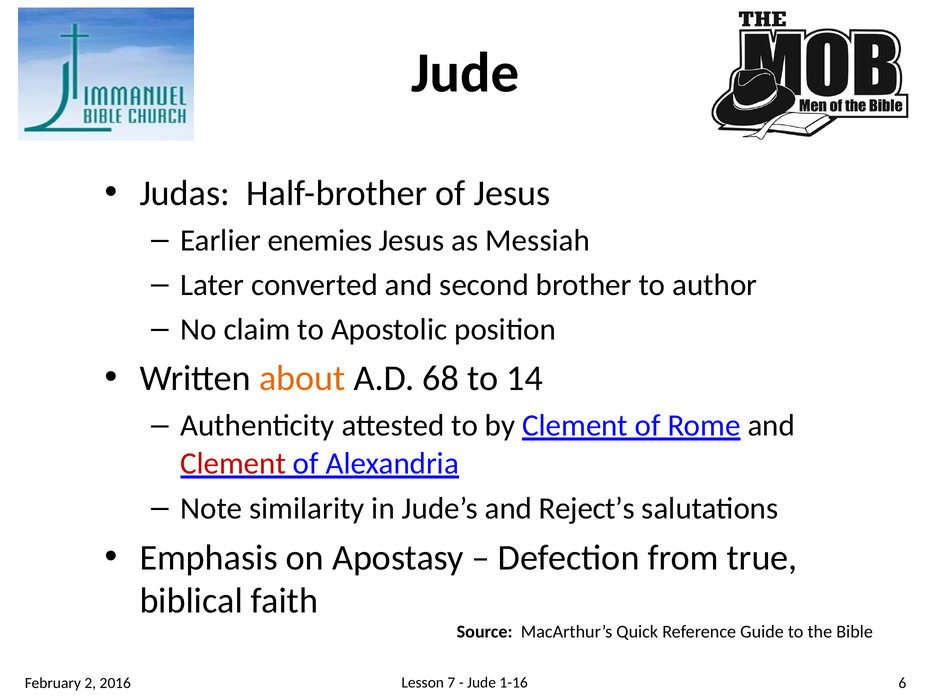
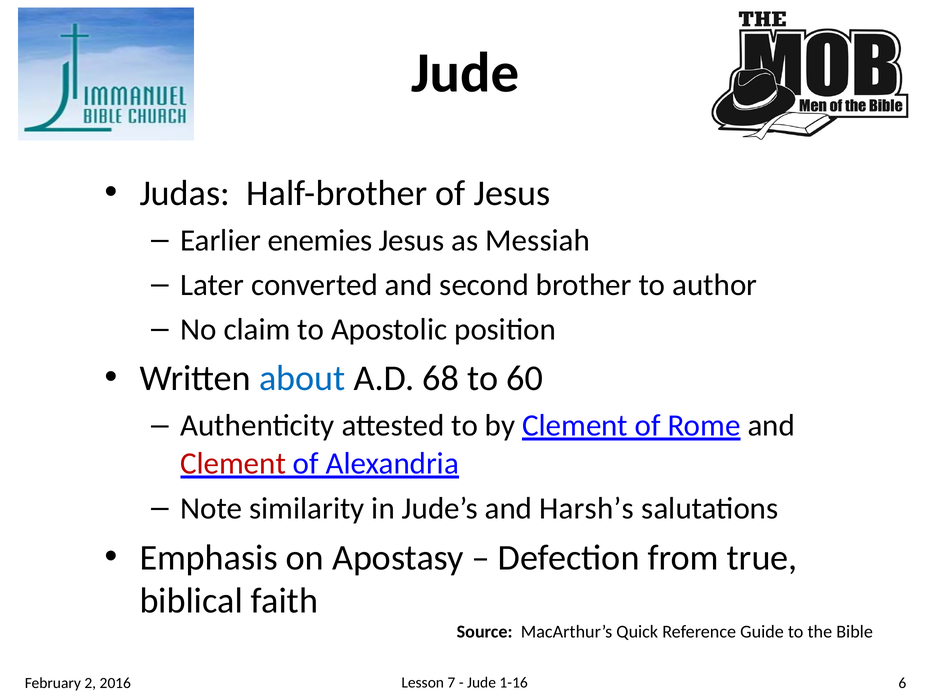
about colour: orange -> blue
14: 14 -> 60
Reject’s: Reject’s -> Harsh’s
